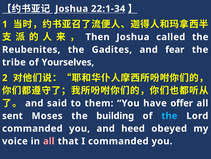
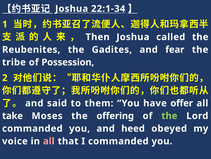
Yourselves: Yourselves -> Possession
sent: sent -> take
building: building -> offering
the at (169, 115) colour: light blue -> light green
